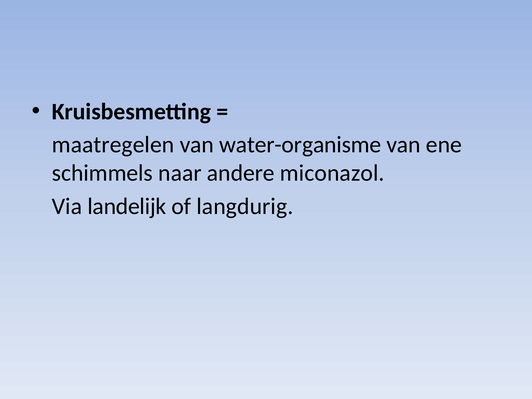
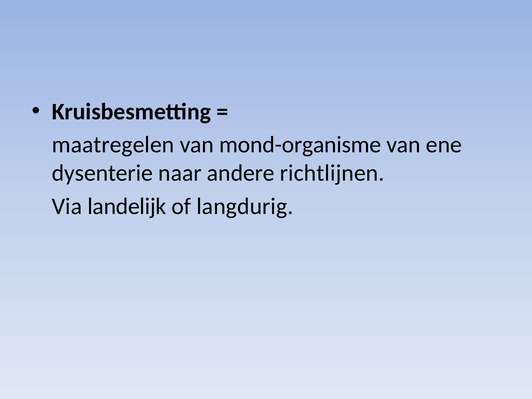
water-organisme: water-organisme -> mond-organisme
schimmels: schimmels -> dysenterie
miconazol: miconazol -> richtlijnen
